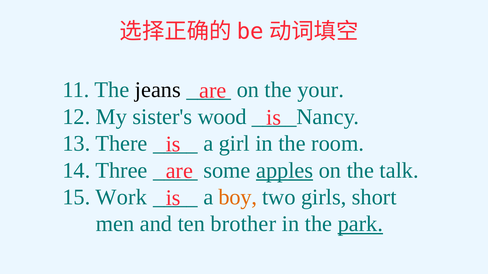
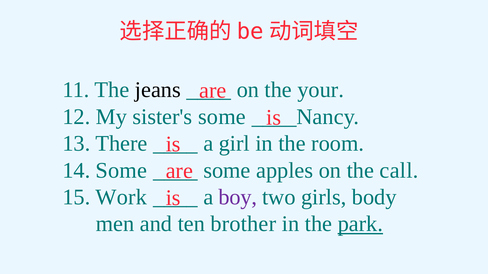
sister's wood: wood -> some
14 Three: Three -> Some
apples underline: present -> none
talk: talk -> call
boy colour: orange -> purple
short: short -> body
